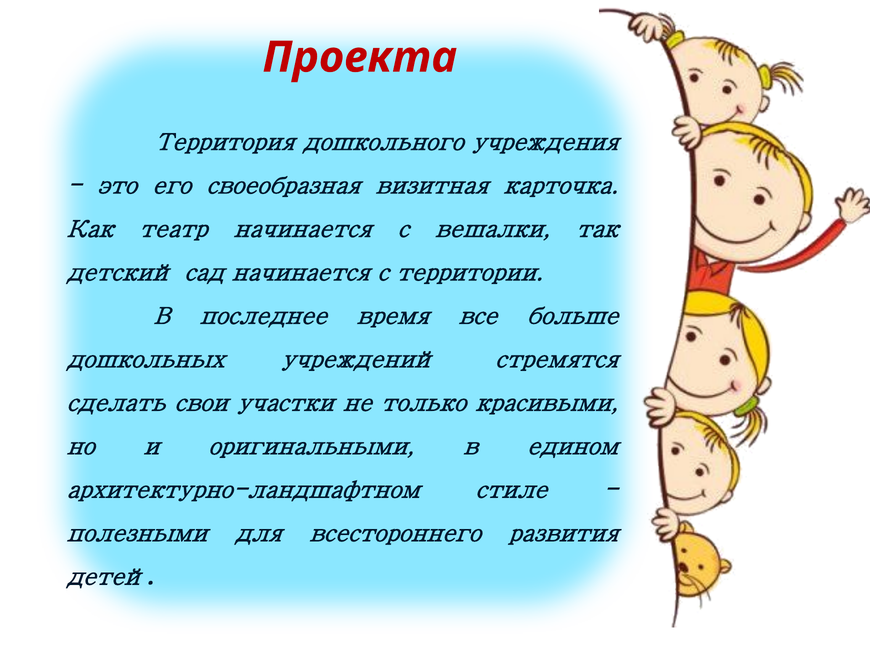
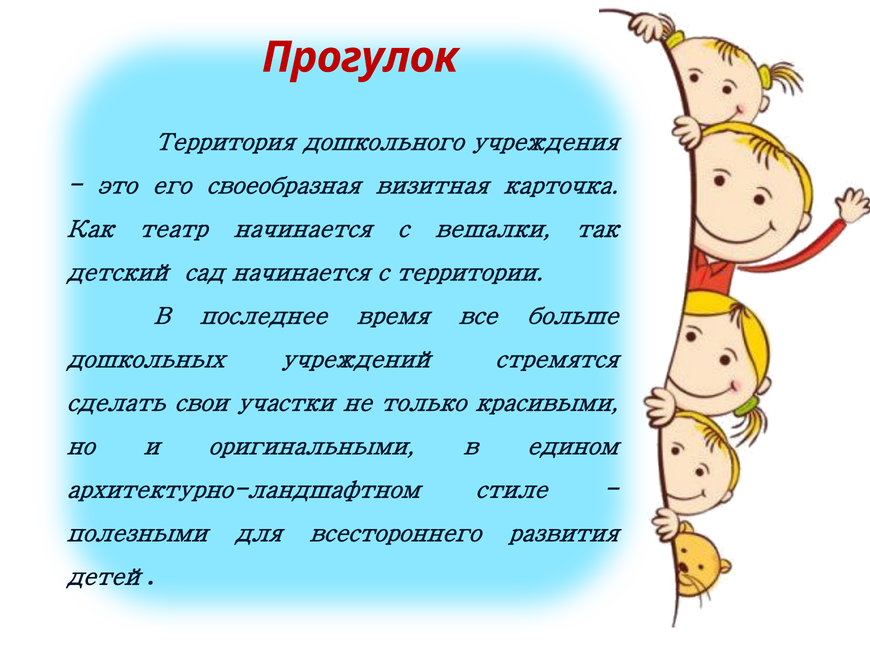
Проекта: Проекта -> Прогулок
